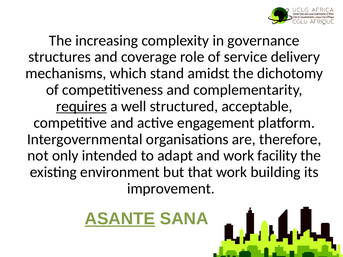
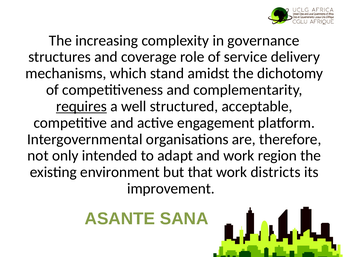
facility: facility -> region
building: building -> districts
ASANTE underline: present -> none
